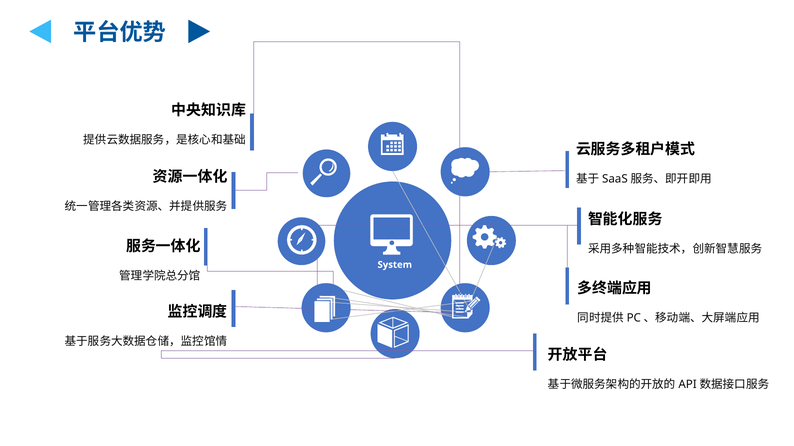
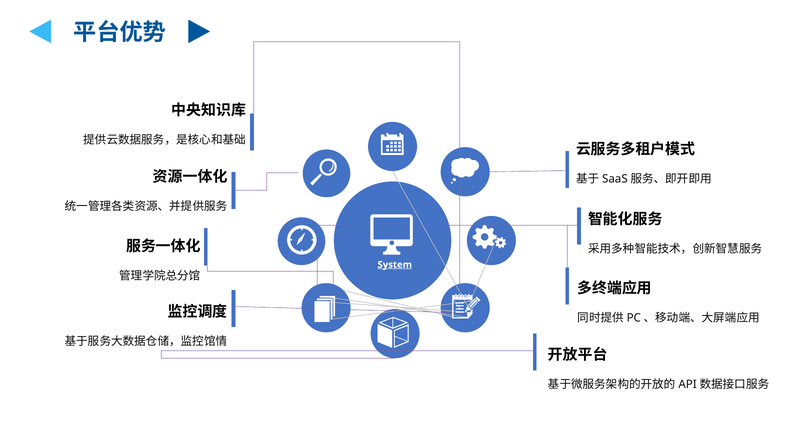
System underline: none -> present
